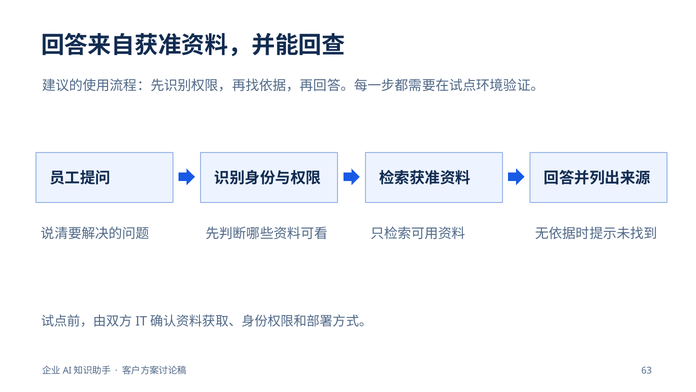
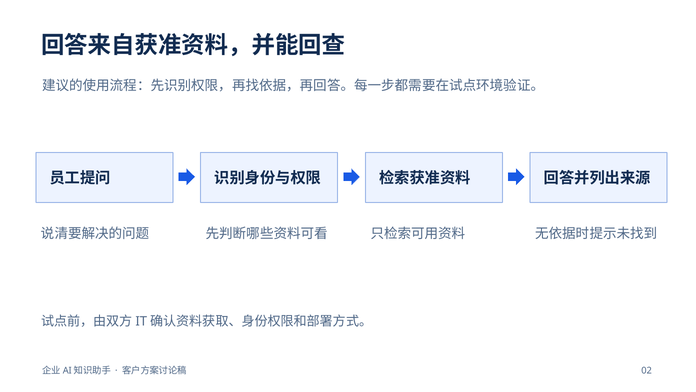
63: 63 -> 02
